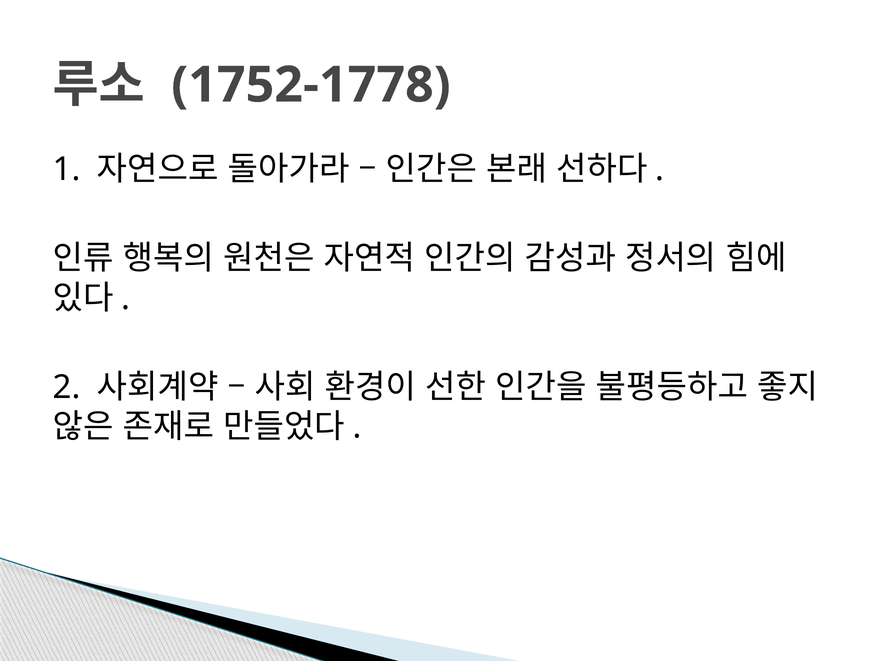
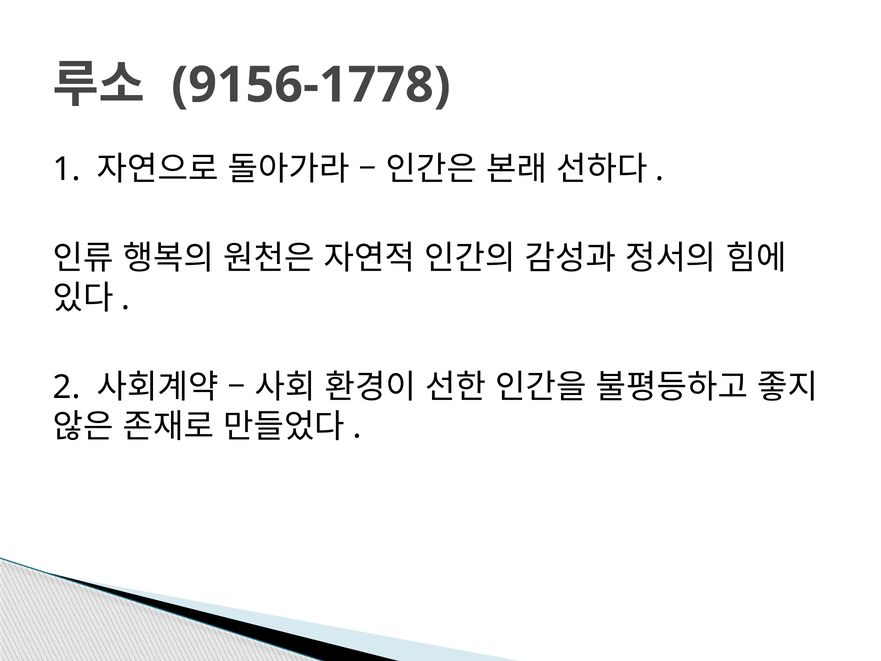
1752-1778: 1752-1778 -> 9156-1778
